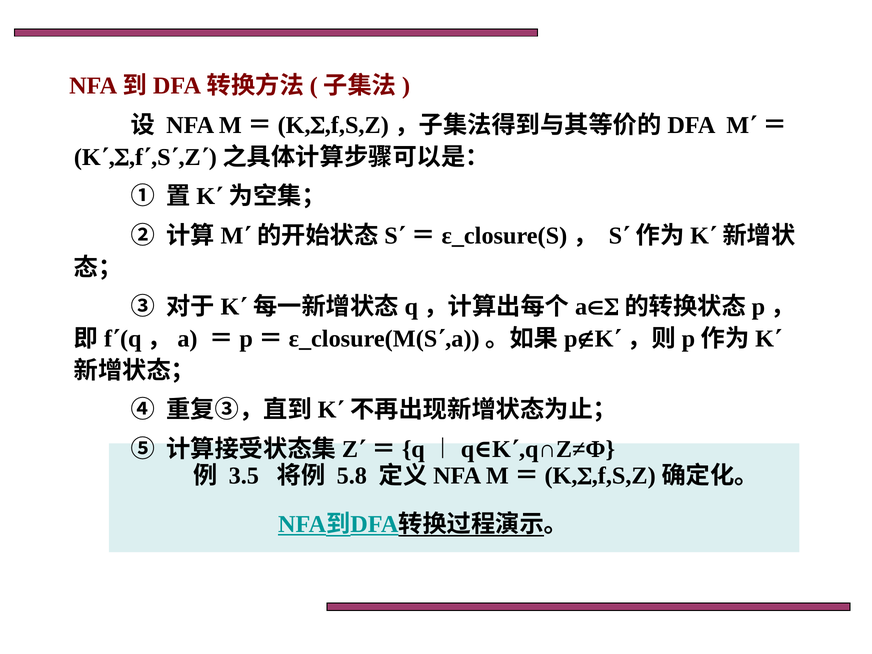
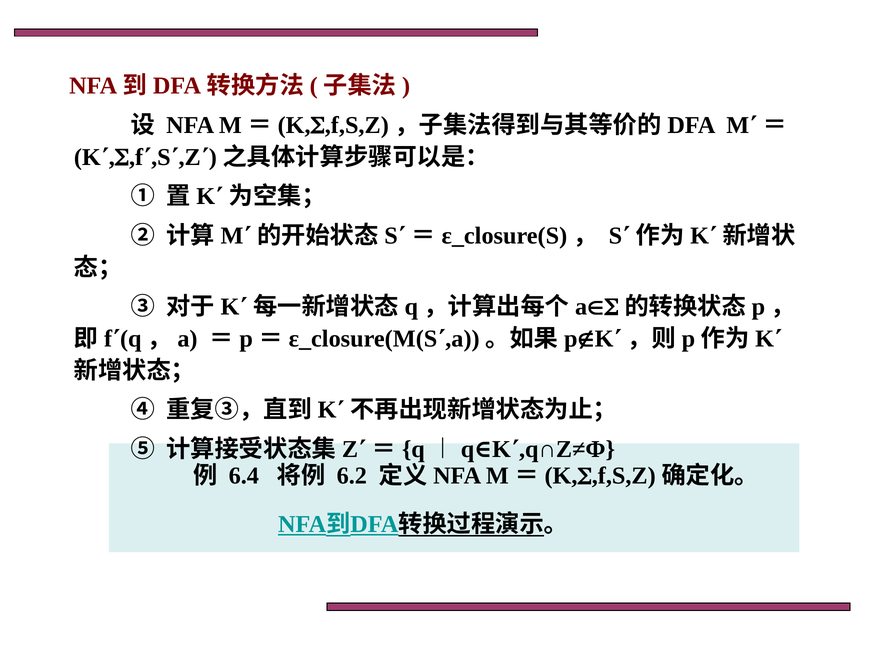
3.5: 3.5 -> 6.4
5.8: 5.8 -> 6.2
